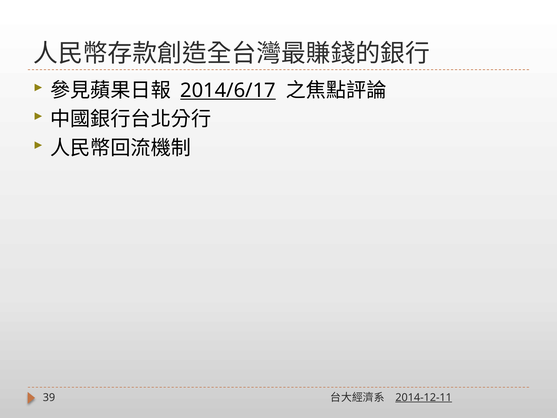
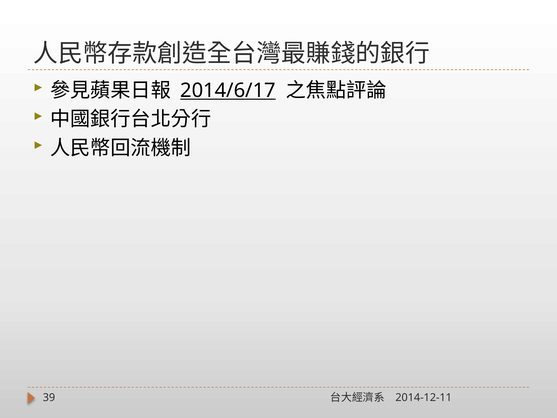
2014-12-11 underline: present -> none
